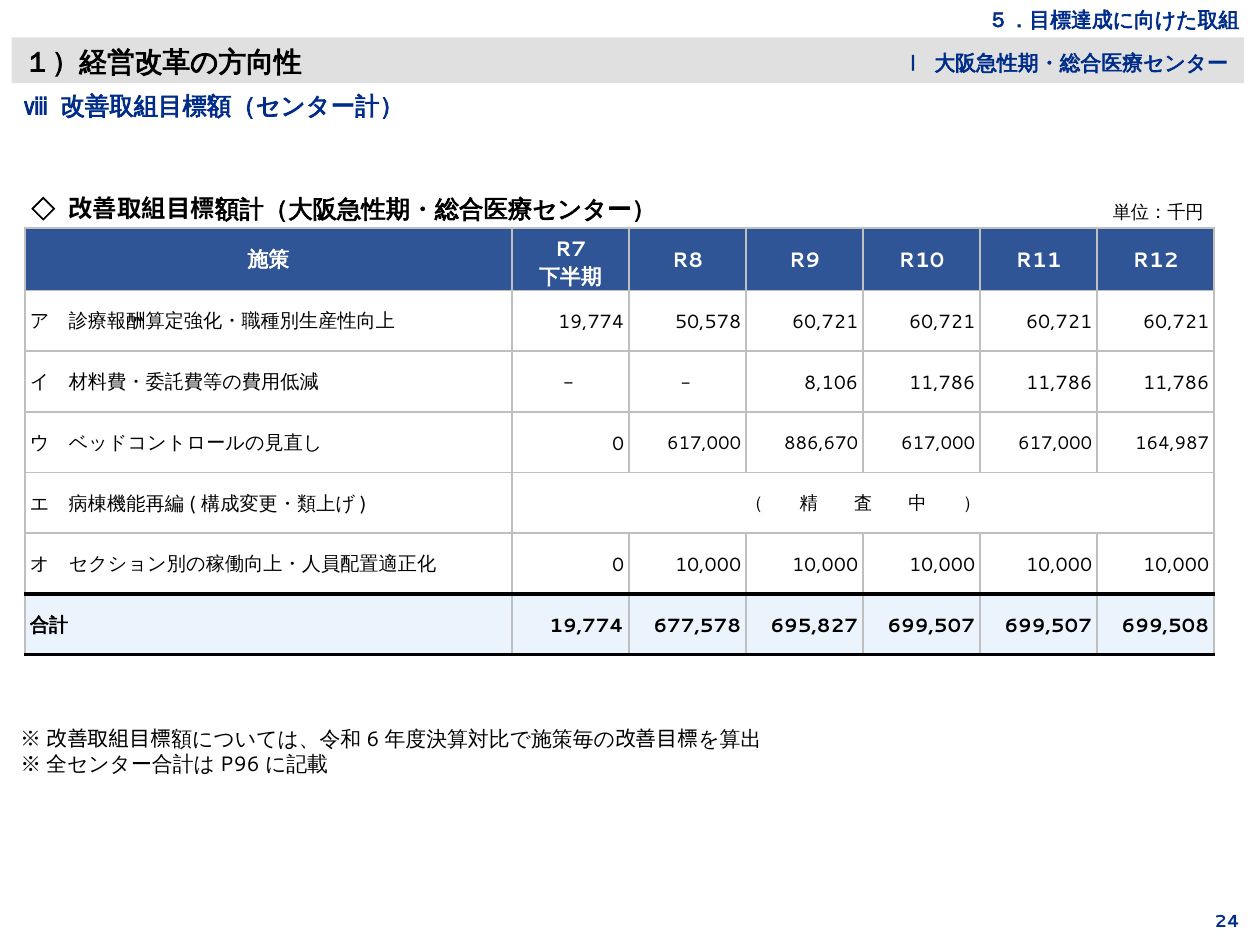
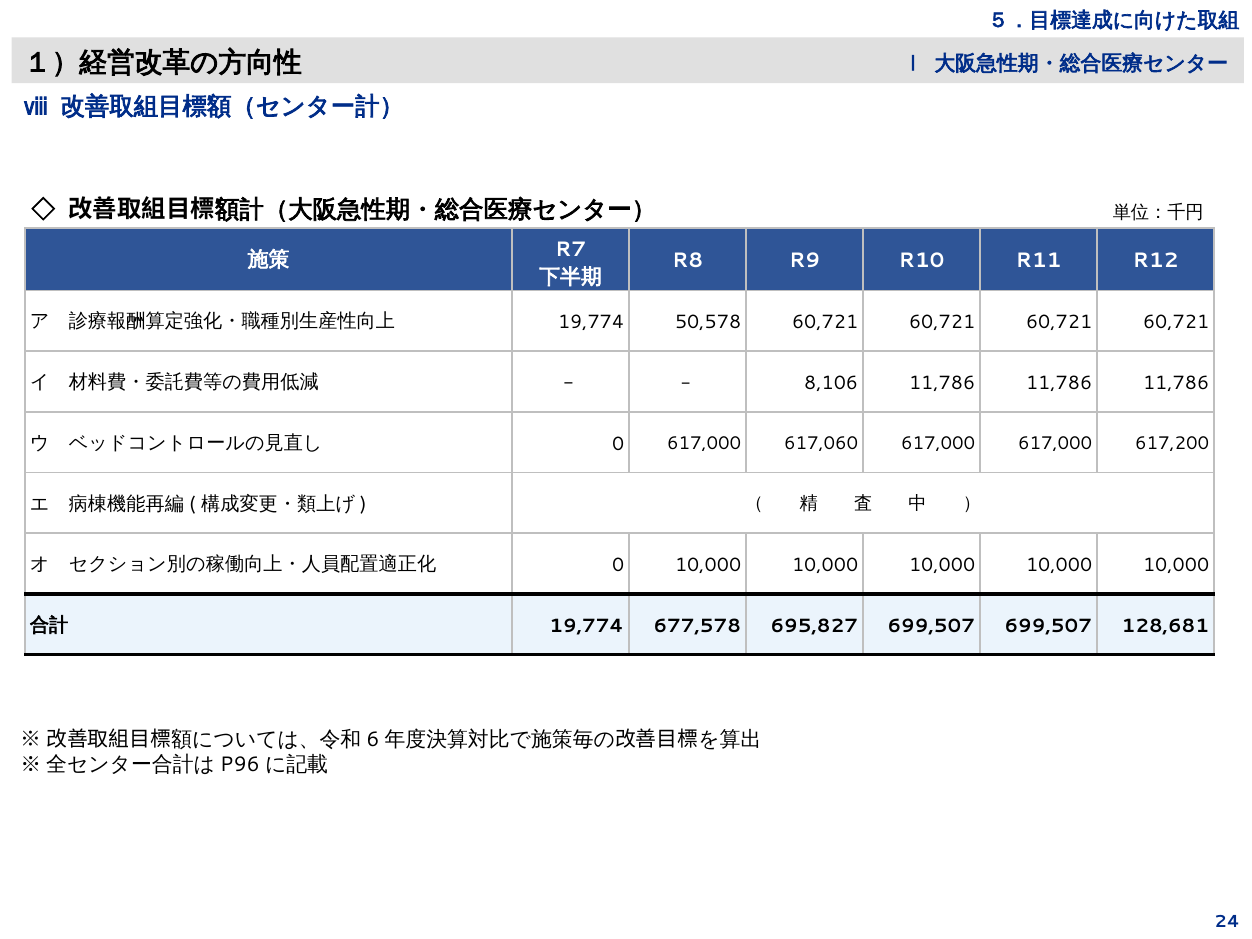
886,670: 886,670 -> 617,060
164,987: 164,987 -> 617,200
699,508: 699,508 -> 128,681
